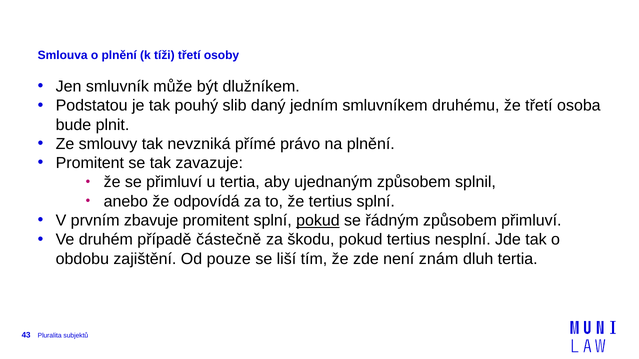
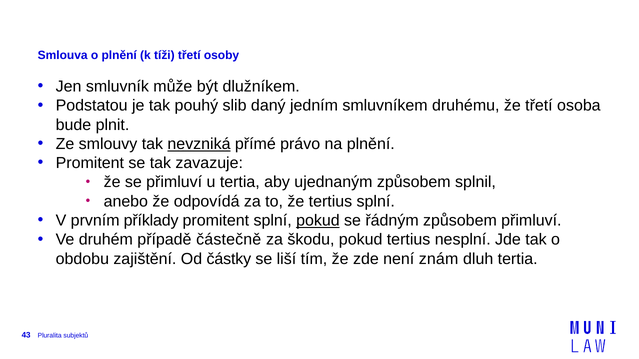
nevzniká underline: none -> present
zbavuje: zbavuje -> příklady
pouze: pouze -> částky
